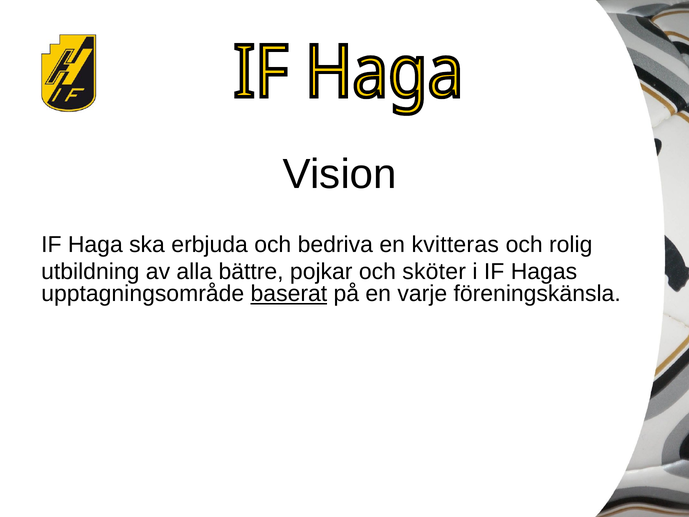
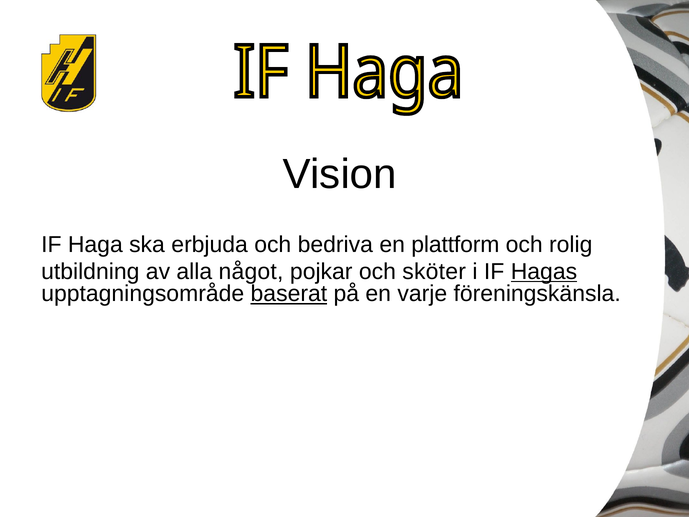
kvitteras: kvitteras -> plattform
bättre: bättre -> något
Hagas underline: none -> present
